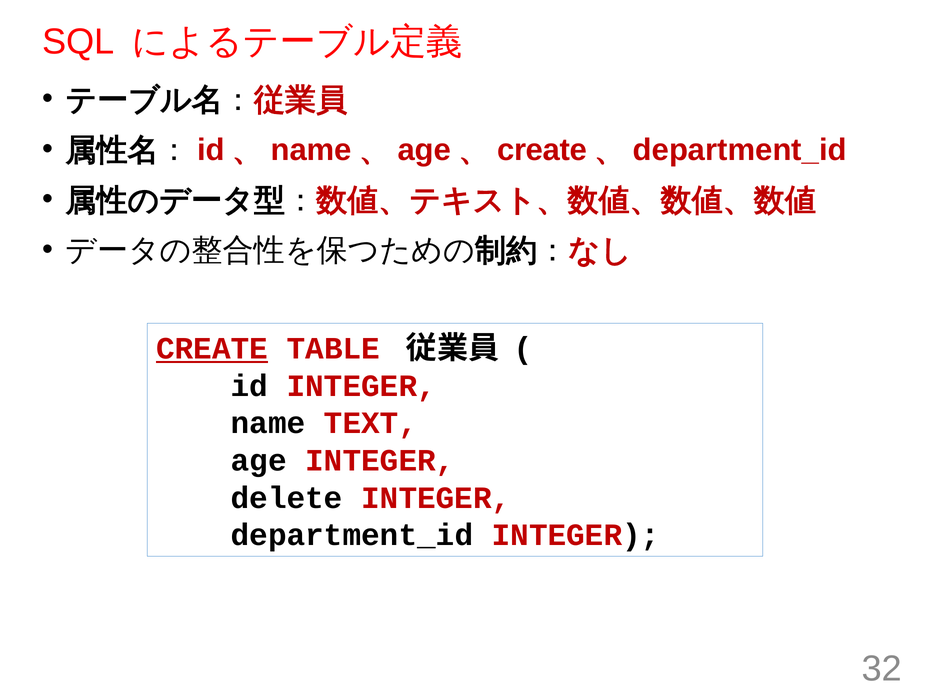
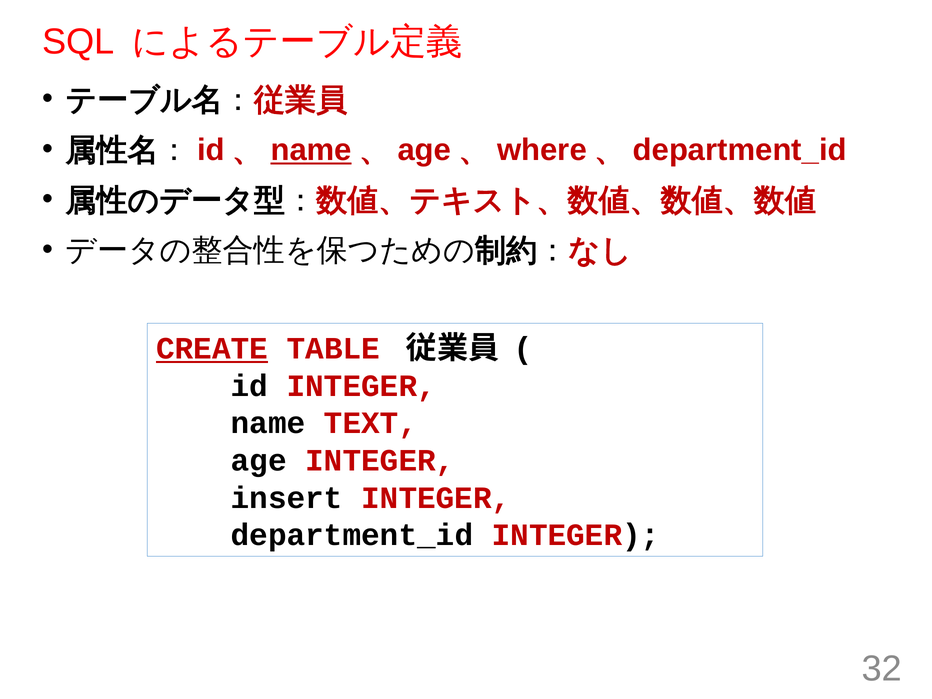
name at (311, 150) underline: none -> present
create at (542, 150): create -> where
delete: delete -> insert
